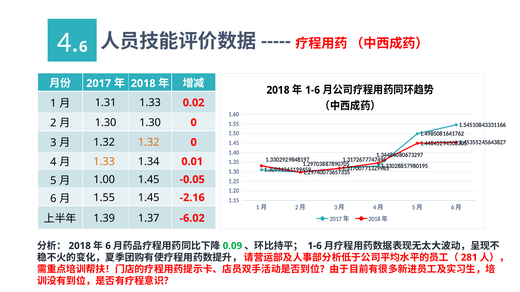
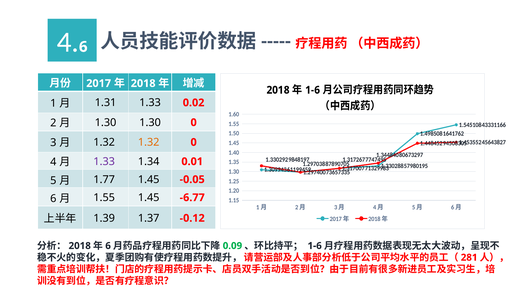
1.33 at (104, 162) colour: orange -> purple
1.00: 1.00 -> 1.77
-2.16: -2.16 -> -6.77
-6.02: -6.02 -> -0.12
